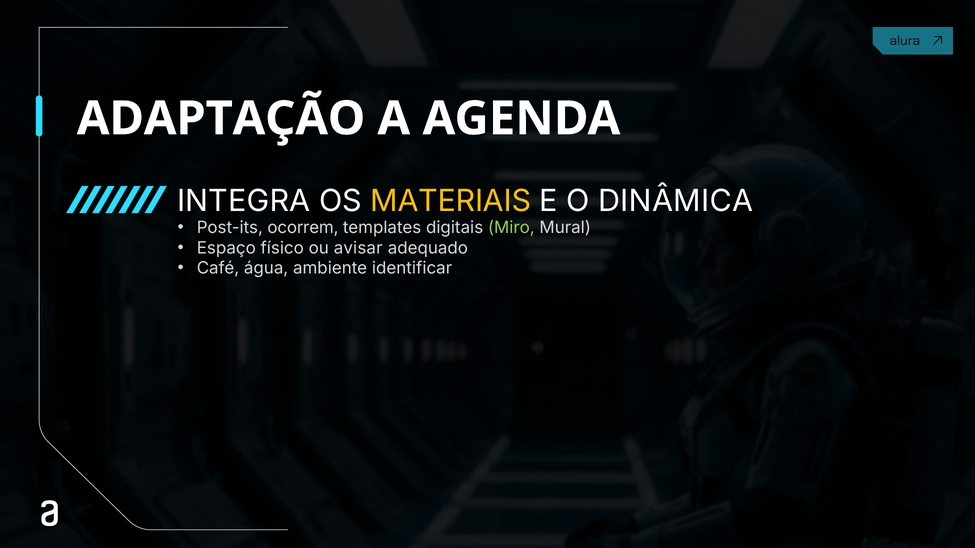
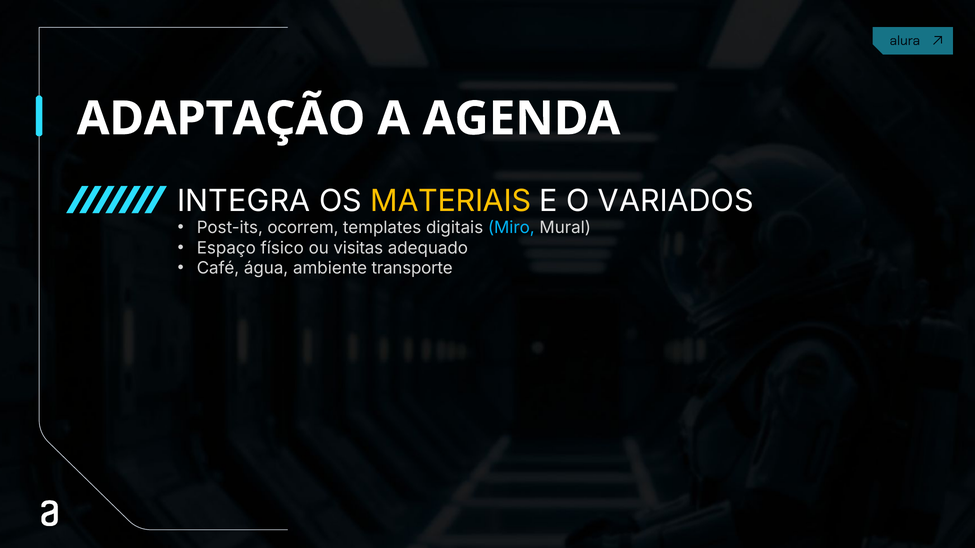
DINÂMICA: DINÂMICA -> VARIADOS
Miro colour: light green -> light blue
avisar: avisar -> visitas
identificar: identificar -> transporte
